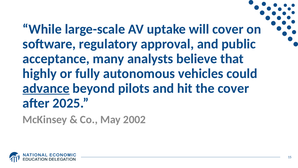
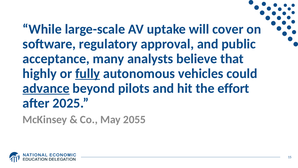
fully underline: none -> present
the cover: cover -> effort
2002: 2002 -> 2055
